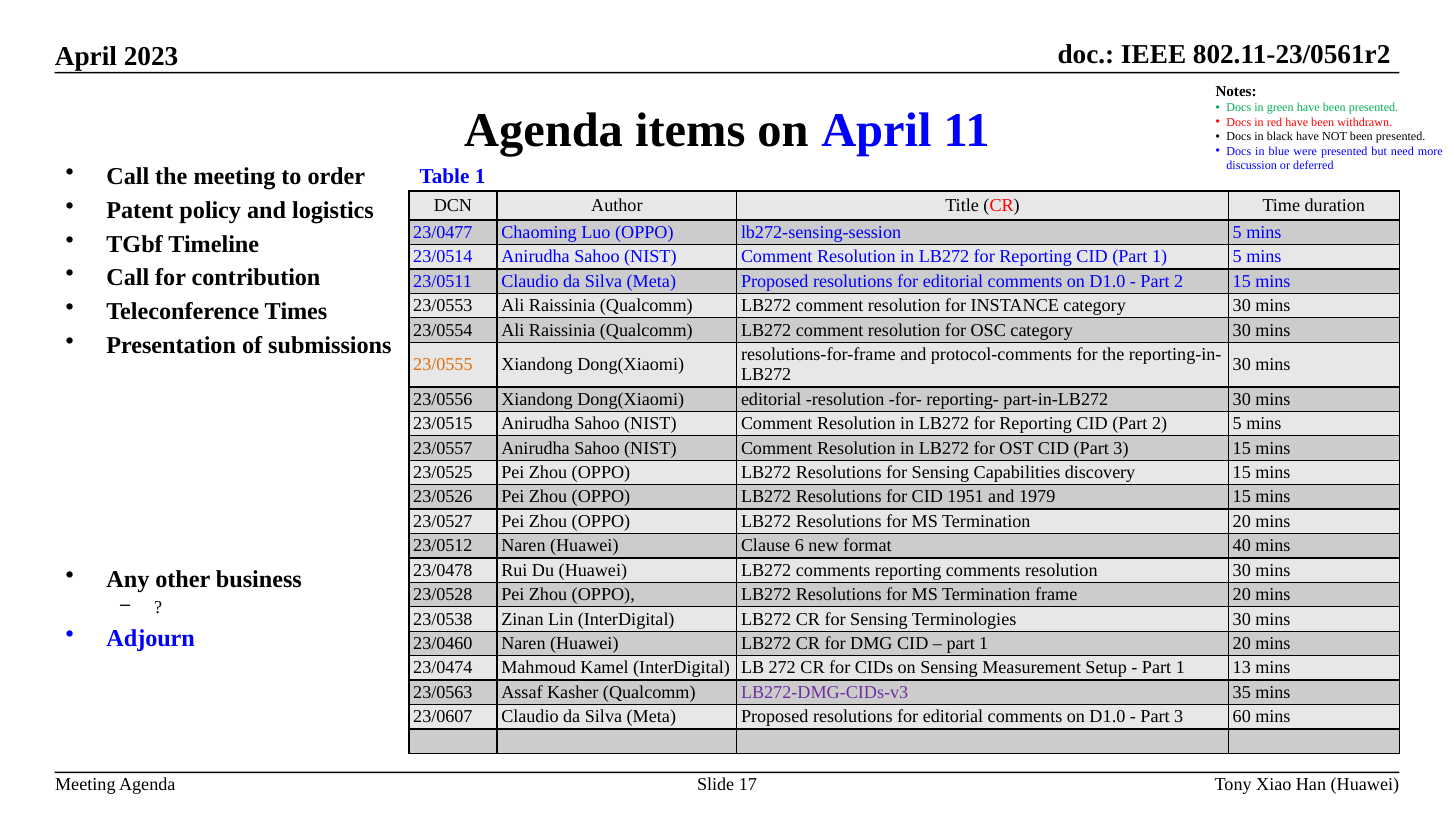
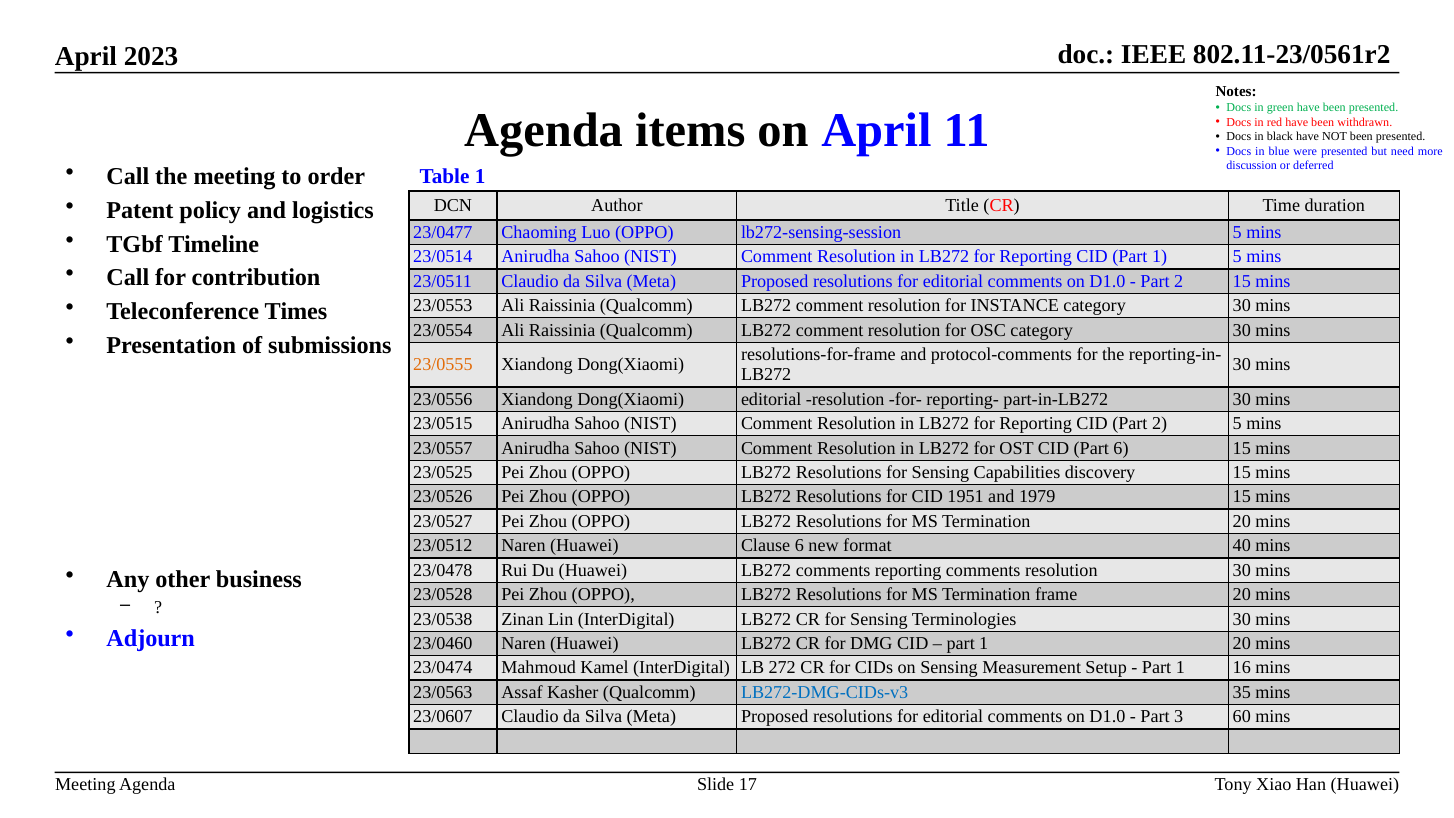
CID Part 3: 3 -> 6
13: 13 -> 16
LB272-DMG-CIDs-v3 colour: purple -> blue
